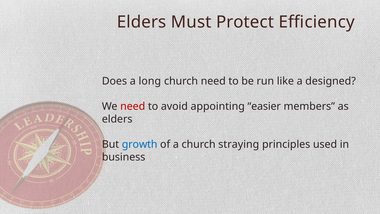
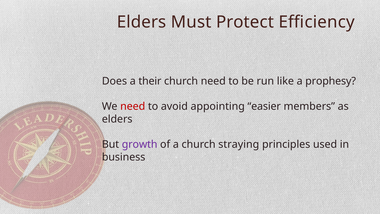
long: long -> their
designed: designed -> prophesy
growth colour: blue -> purple
